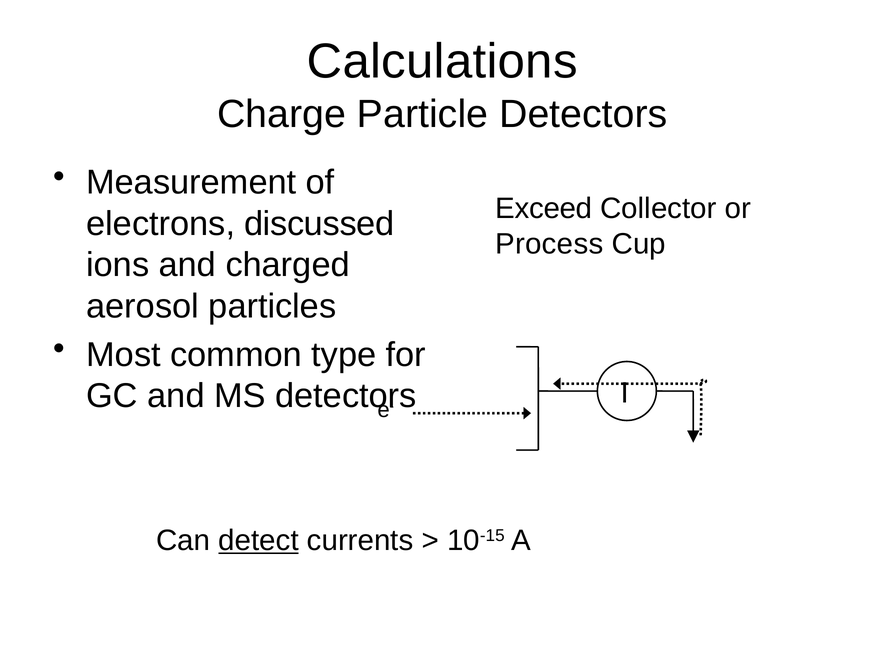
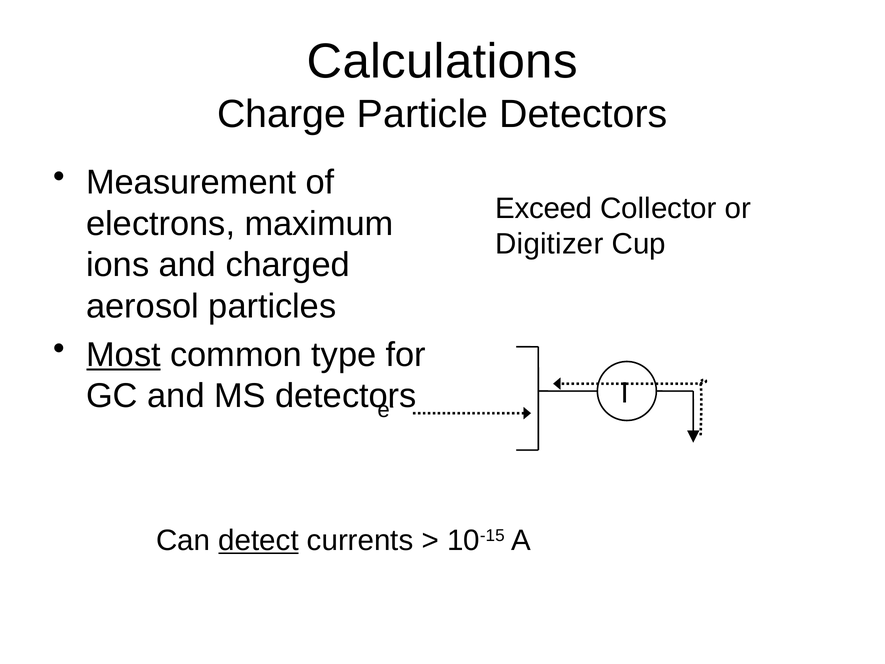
discussed: discussed -> maximum
Process: Process -> Digitizer
Most underline: none -> present
